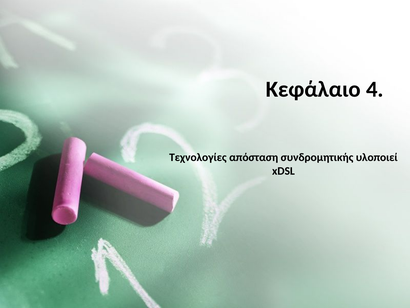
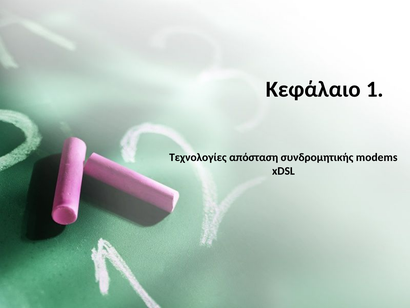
4: 4 -> 1
υλοποιεί: υλοποιεί -> modems
